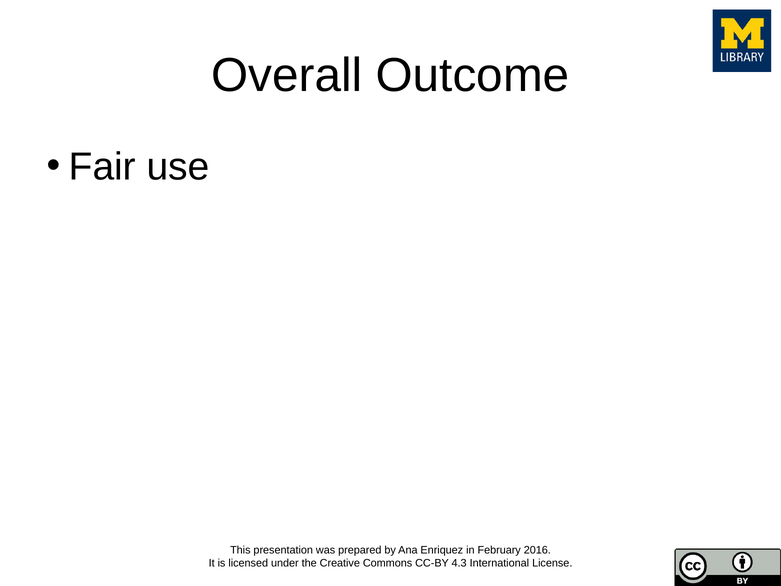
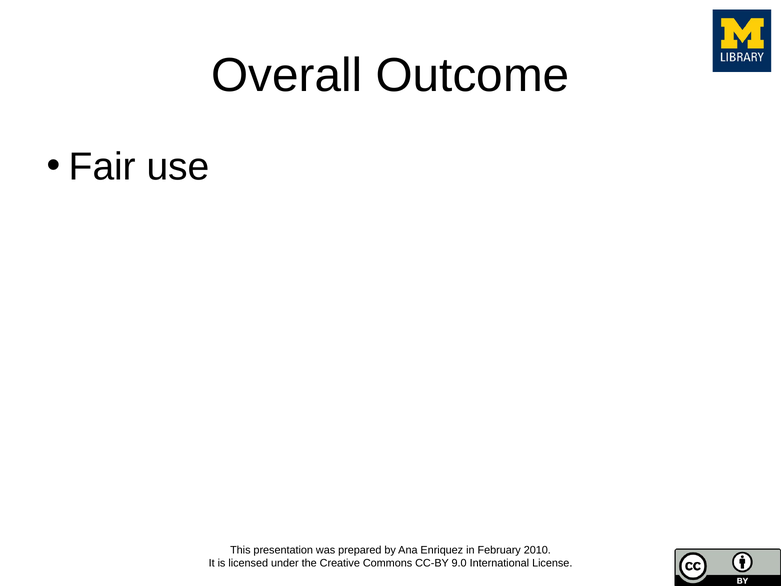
2016: 2016 -> 2010
4.3: 4.3 -> 9.0
